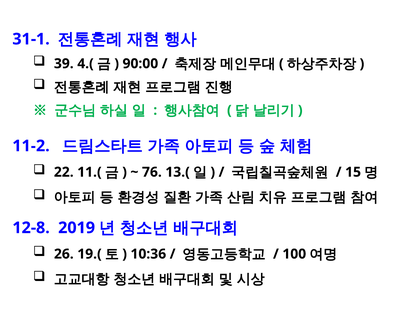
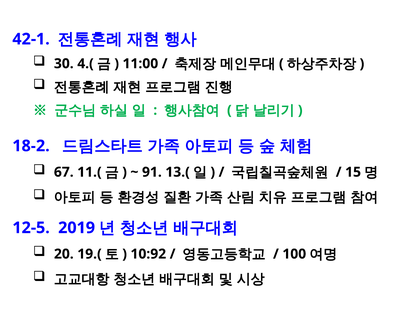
31-1: 31-1 -> 42-1
39: 39 -> 30
90:00: 90:00 -> 11:00
11-2: 11-2 -> 18-2
22: 22 -> 67
76: 76 -> 91
12-8: 12-8 -> 12-5
26: 26 -> 20
10:36: 10:36 -> 10:92
